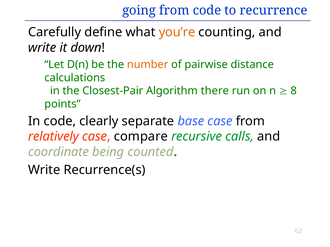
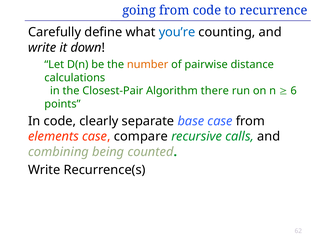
you’re colour: orange -> blue
8: 8 -> 6
relatively: relatively -> elements
coordinate: coordinate -> combining
